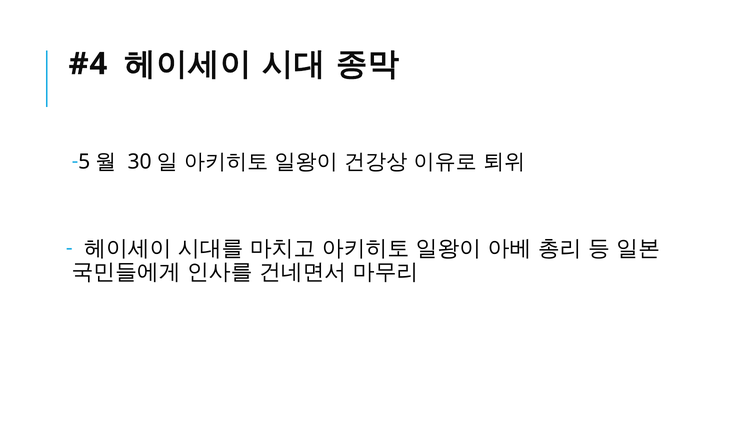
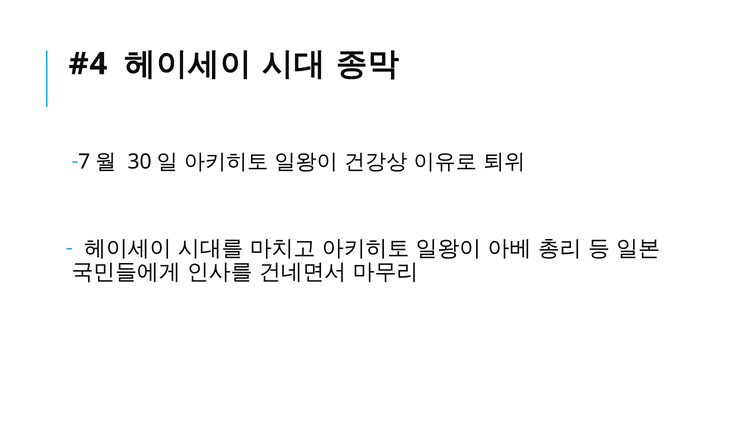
5: 5 -> 7
